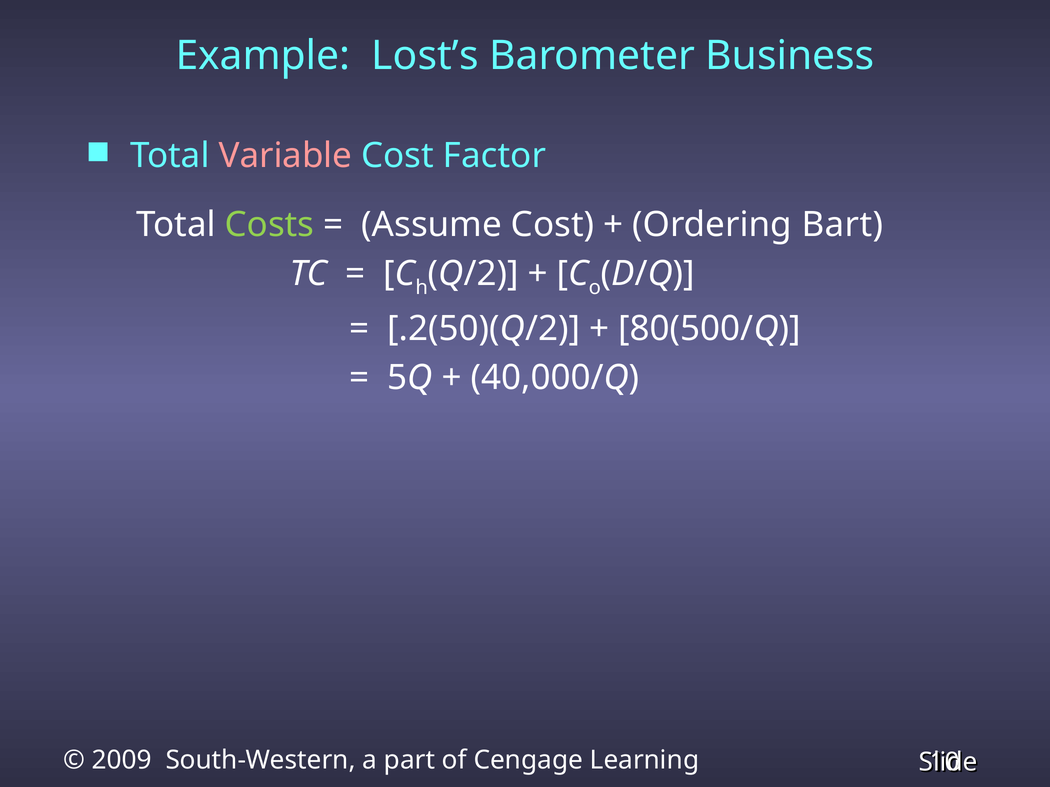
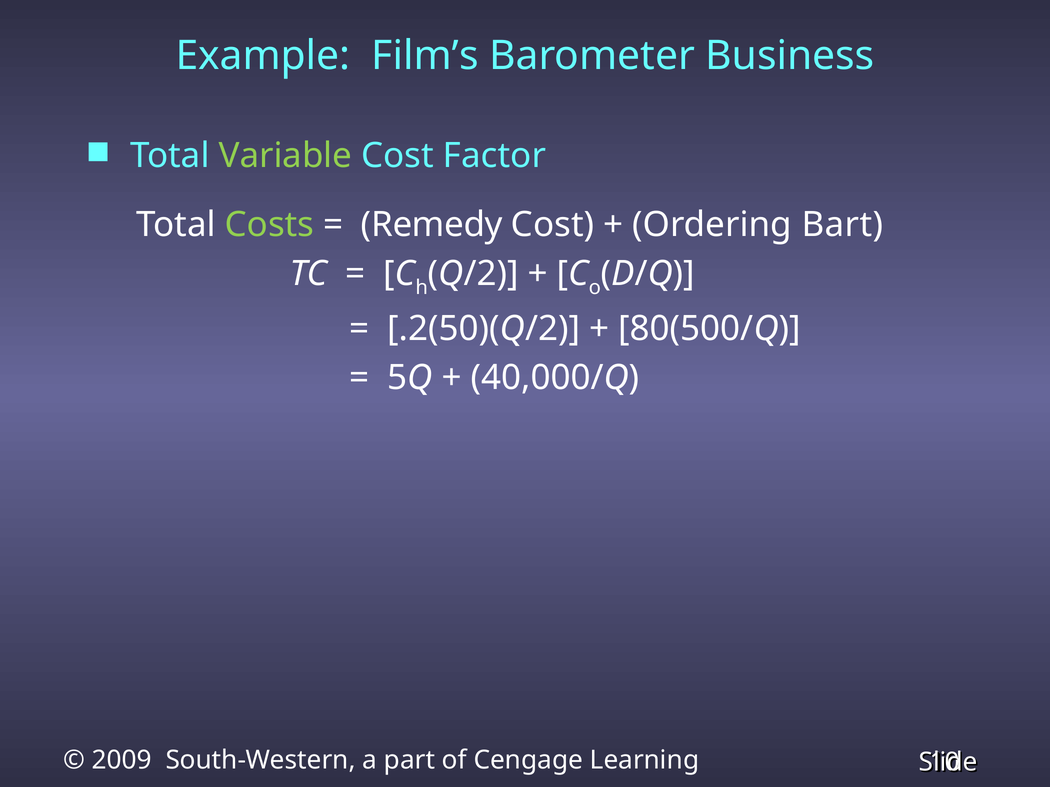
Lost’s: Lost’s -> Film’s
Variable colour: pink -> light green
Assume: Assume -> Remedy
